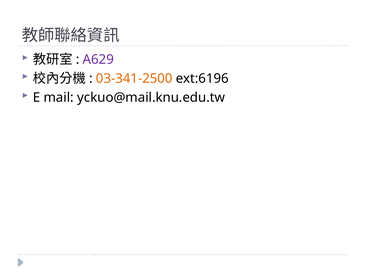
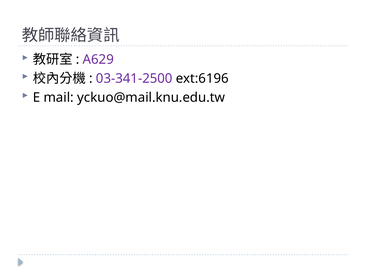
03-341-2500 colour: orange -> purple
